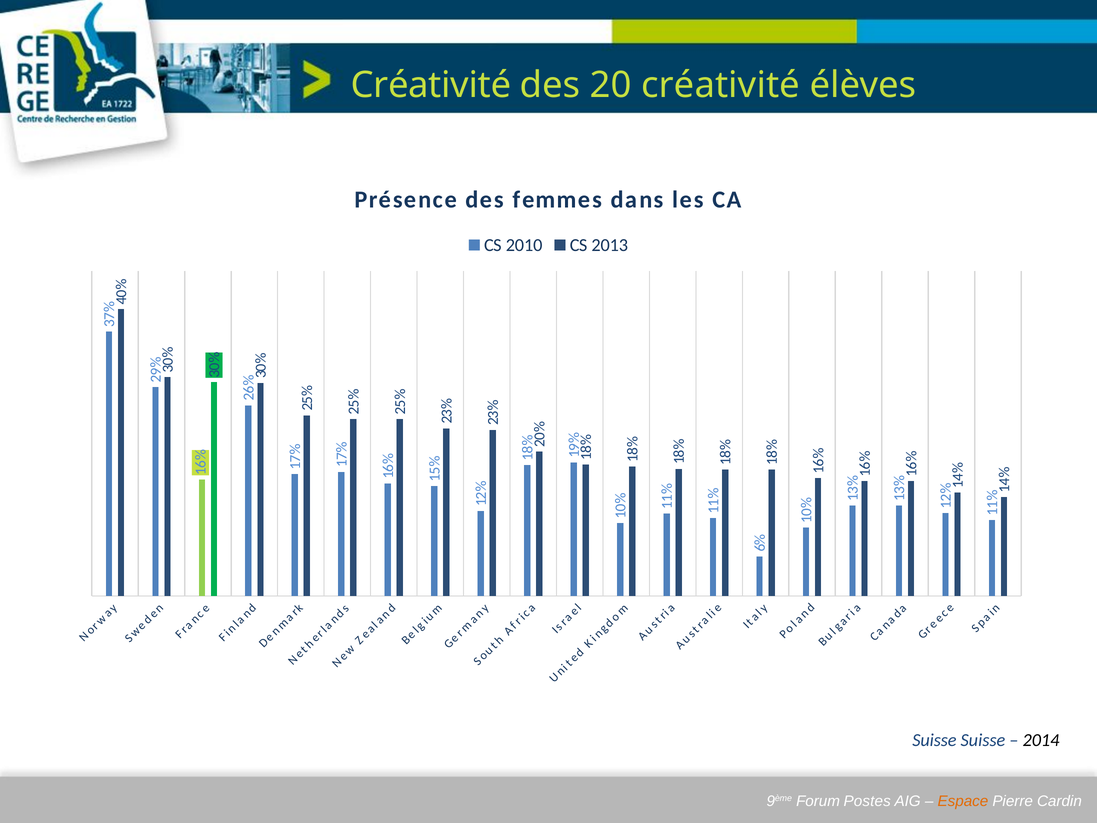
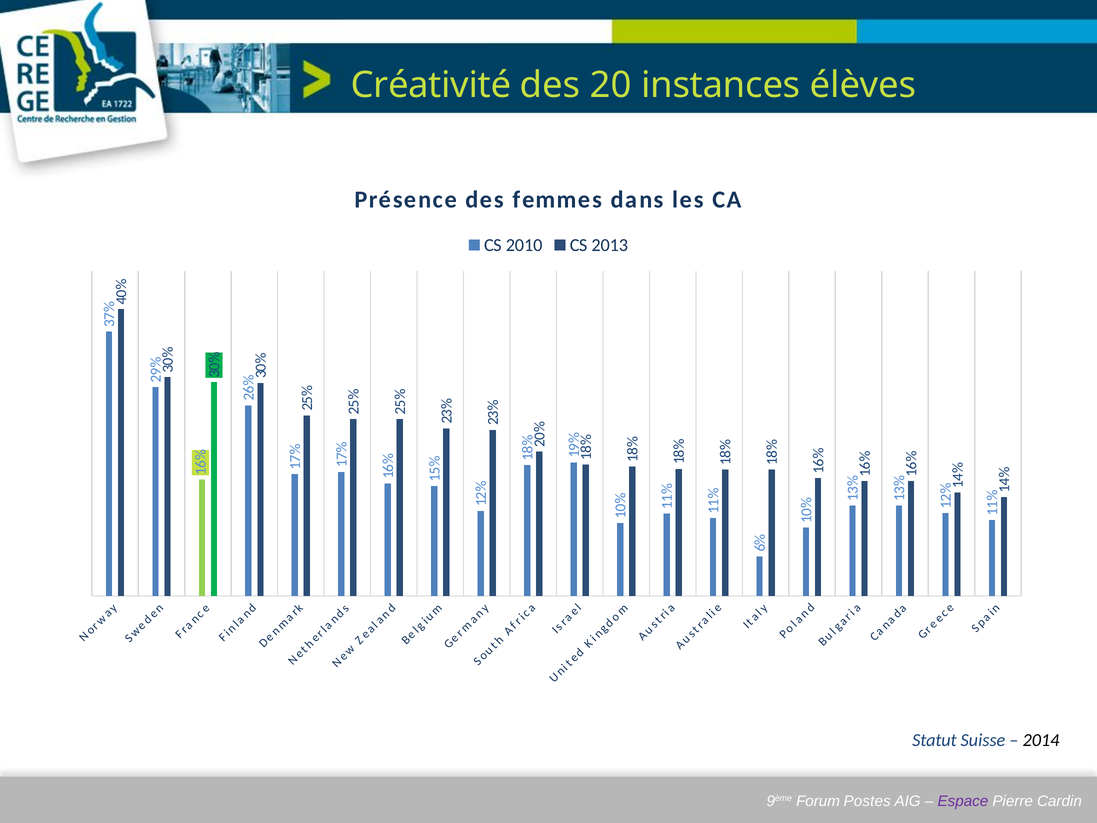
20 créativité: créativité -> instances
Suisse at (934, 740): Suisse -> Statut
Espace colour: orange -> purple
